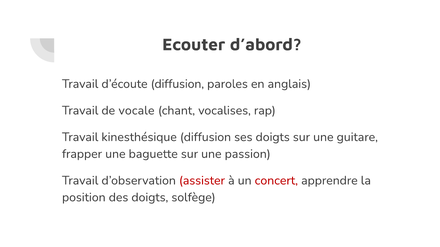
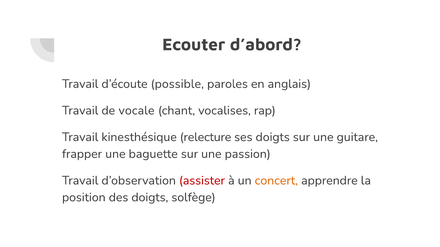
d’écoute diffusion: diffusion -> possible
kinesthésique diffusion: diffusion -> relecture
concert colour: red -> orange
